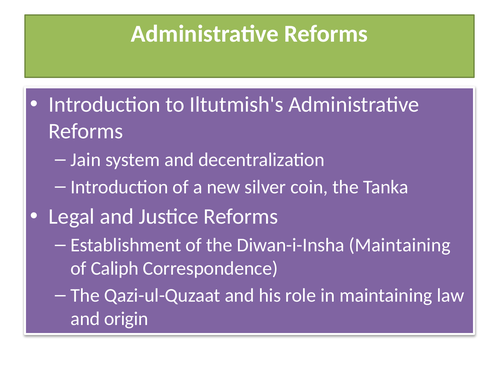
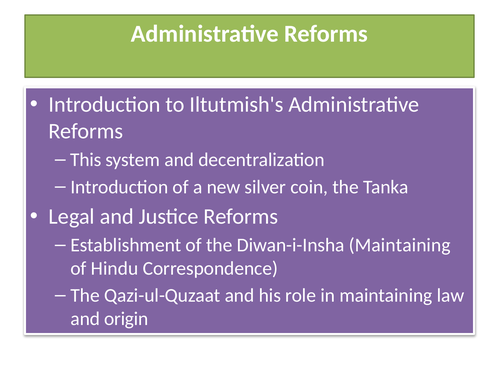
Jain: Jain -> This
Caliph: Caliph -> Hindu
